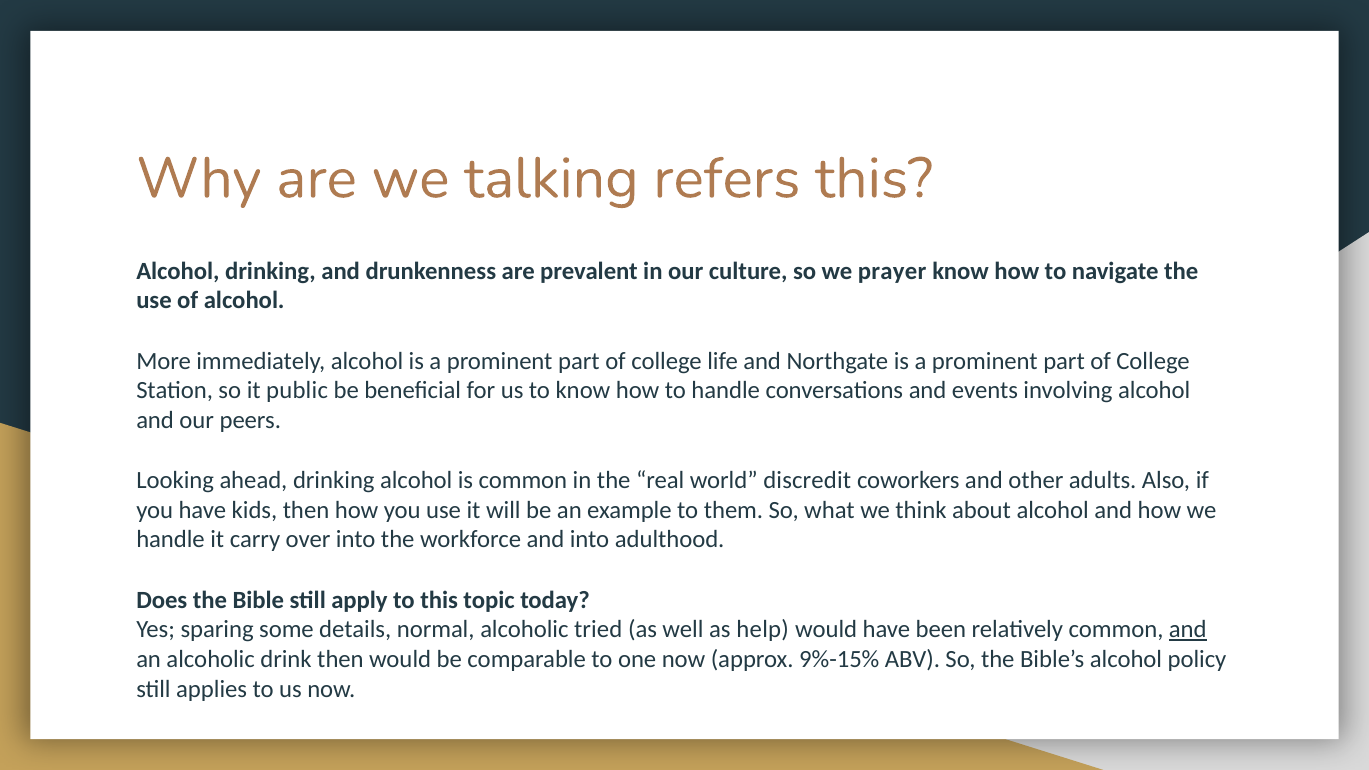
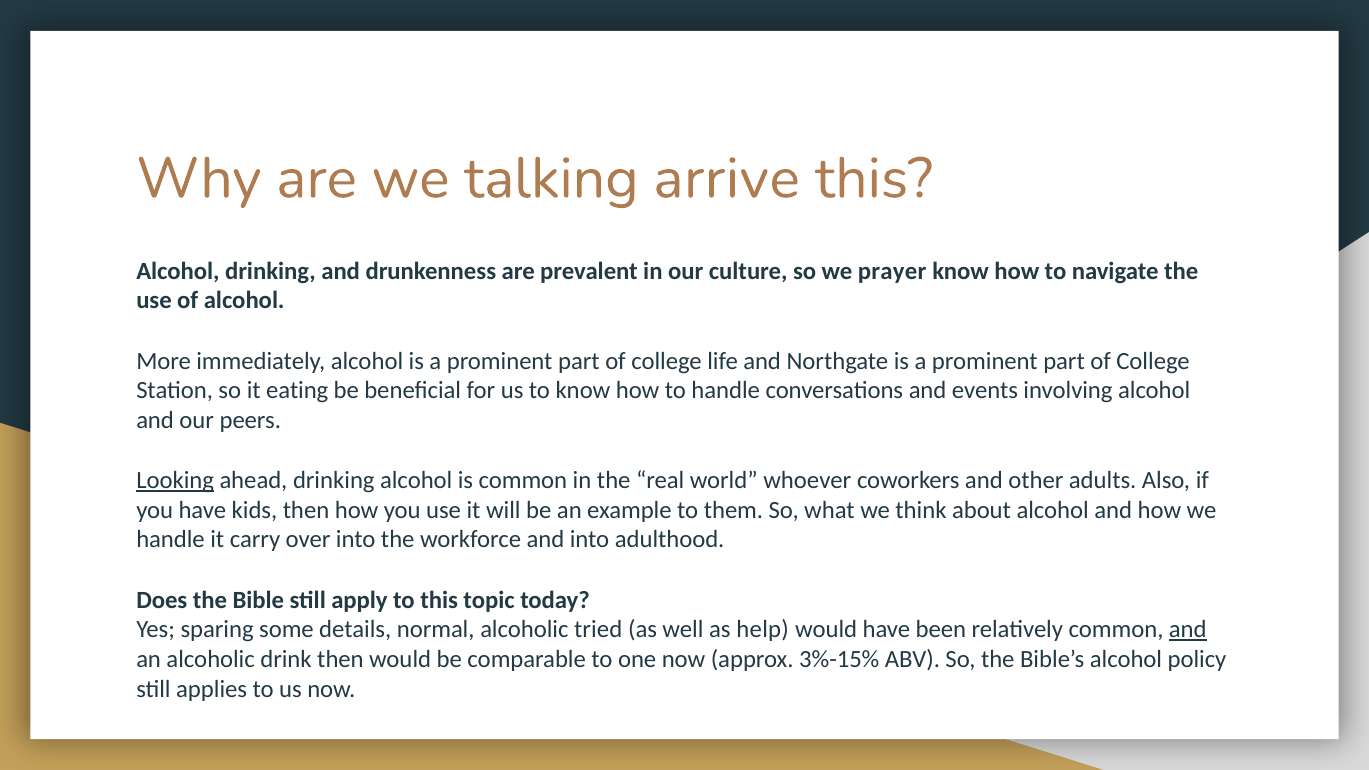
refers: refers -> arrive
public: public -> eating
Looking underline: none -> present
discredit: discredit -> whoever
9%-15%: 9%-15% -> 3%-15%
